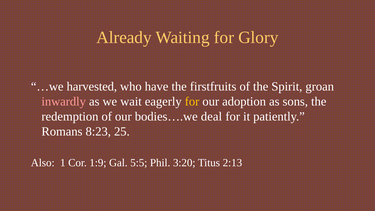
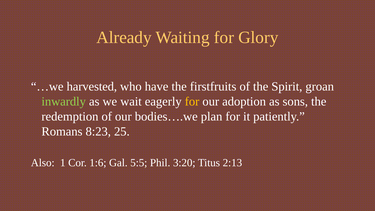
inwardly colour: pink -> light green
deal: deal -> plan
1:9: 1:9 -> 1:6
